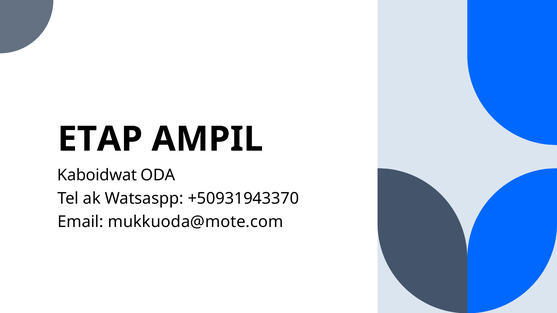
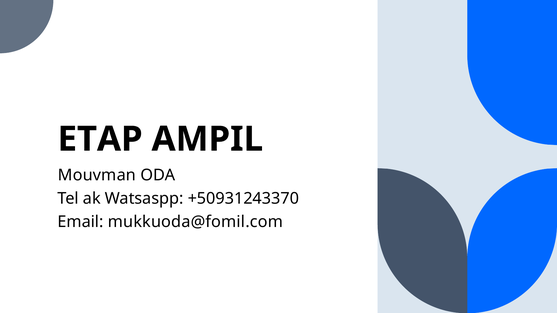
Kaboidwat: Kaboidwat -> Mouvman
+50931943370: +50931943370 -> +50931243370
mukkuoda@mote.com: mukkuoda@mote.com -> mukkuoda@fomil.com
